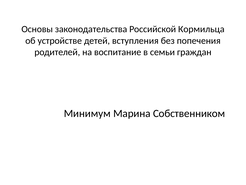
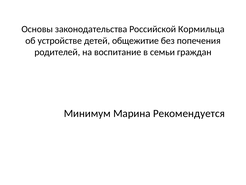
вступления: вступления -> общежитие
Собственником: Собственником -> Рекомендуется
